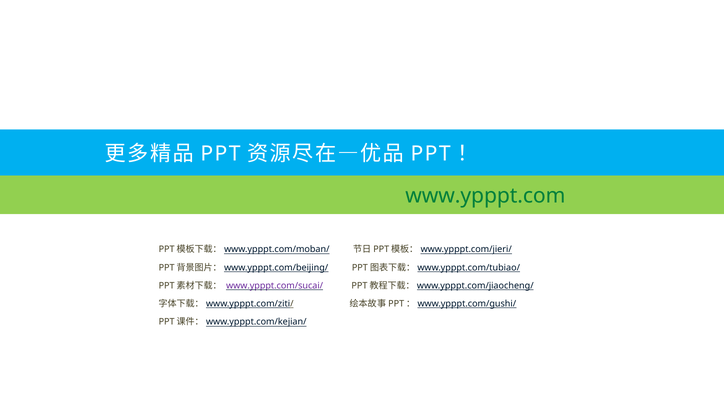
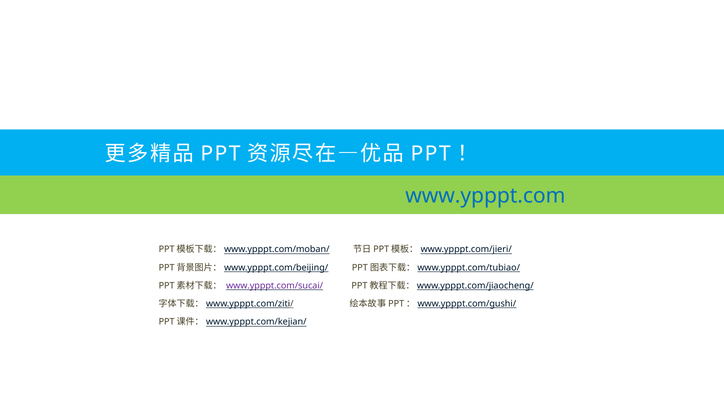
www.ypppt.com colour: green -> blue
